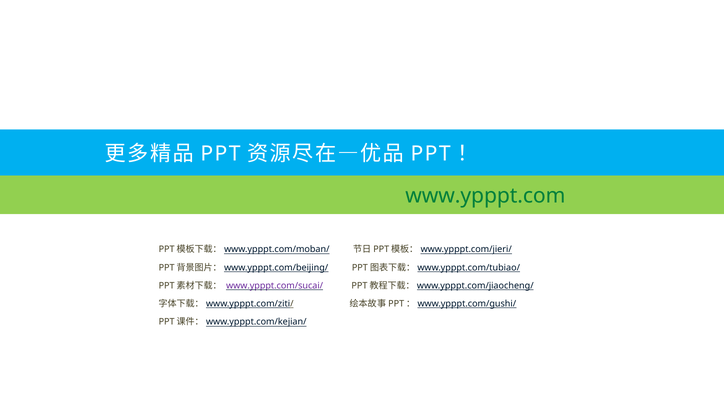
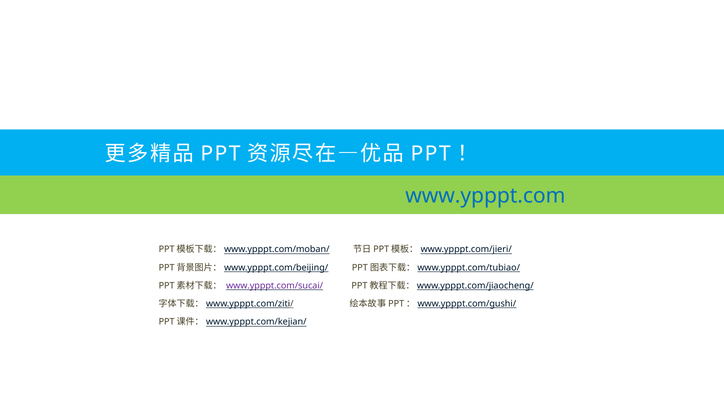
www.ypppt.com colour: green -> blue
